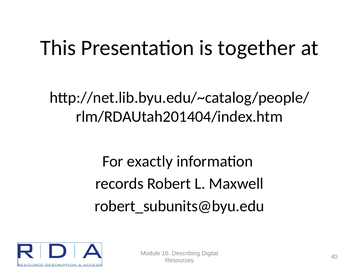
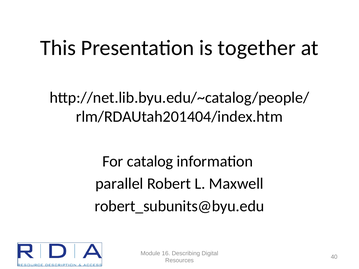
exactly: exactly -> catalog
records: records -> parallel
